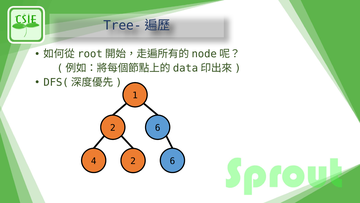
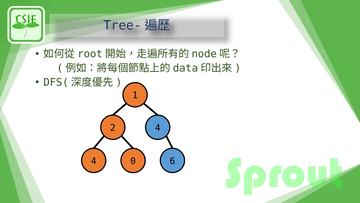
6 at (158, 128): 6 -> 4
4 2: 2 -> 0
